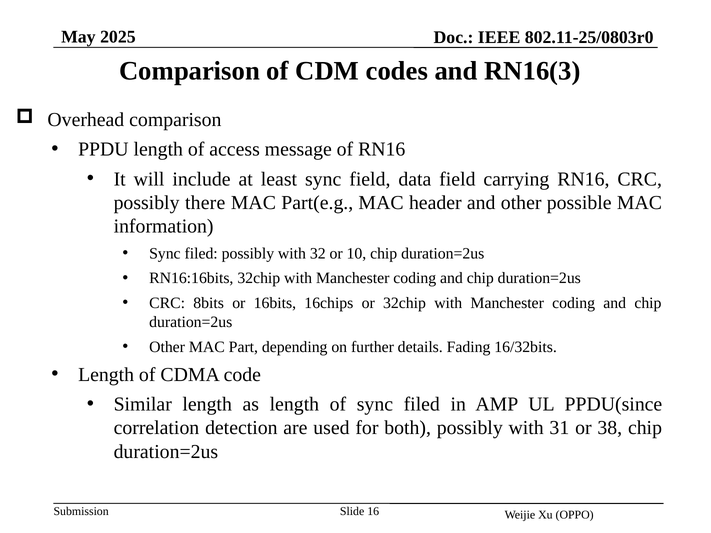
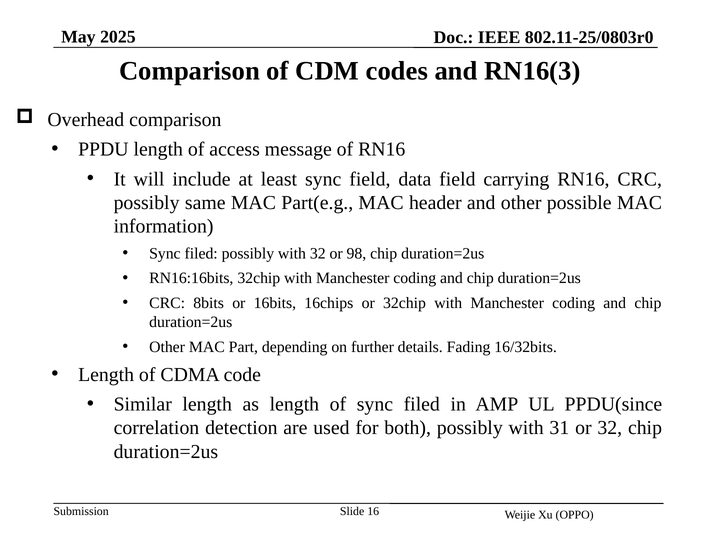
there: there -> same
10: 10 -> 98
or 38: 38 -> 32
